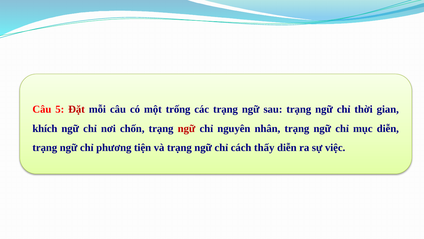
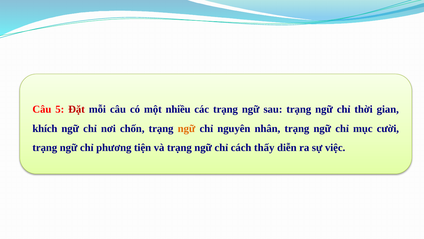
trống: trống -> nhiều
ngữ at (187, 128) colour: red -> orange
mục diễn: diễn -> cười
